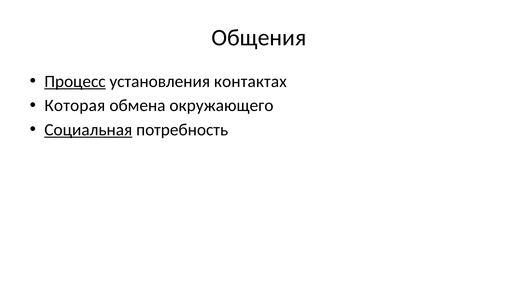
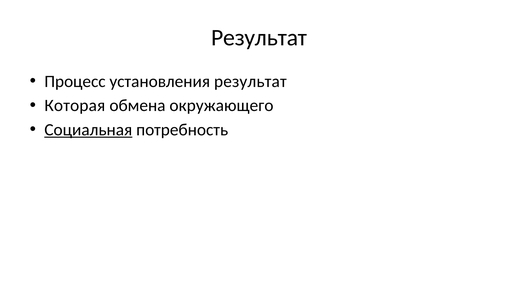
Общения at (259, 38): Общения -> Результат
Процесс underline: present -> none
установления контактах: контактах -> результат
